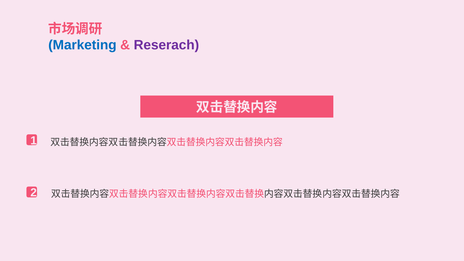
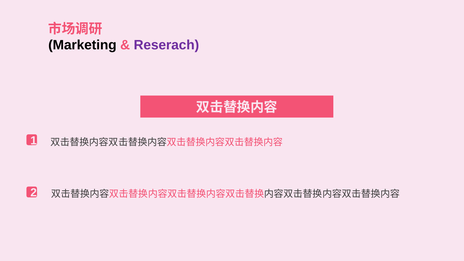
Marketing colour: blue -> black
